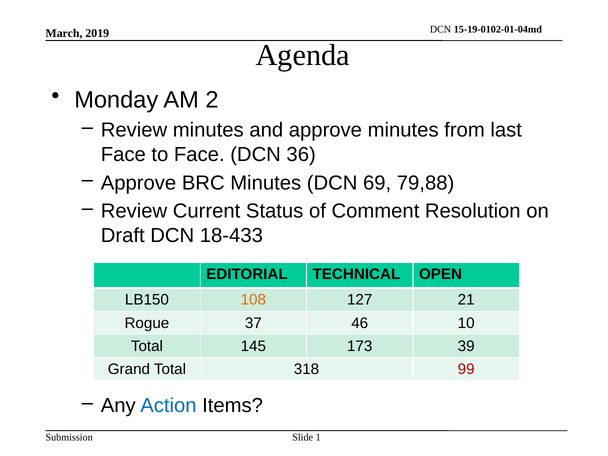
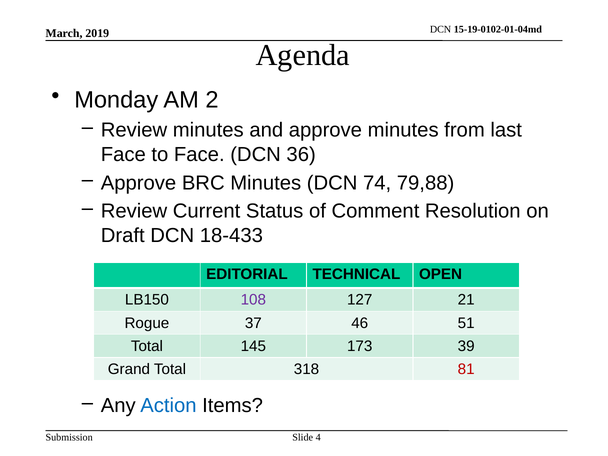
69: 69 -> 74
108 colour: orange -> purple
10: 10 -> 51
99: 99 -> 81
1: 1 -> 4
